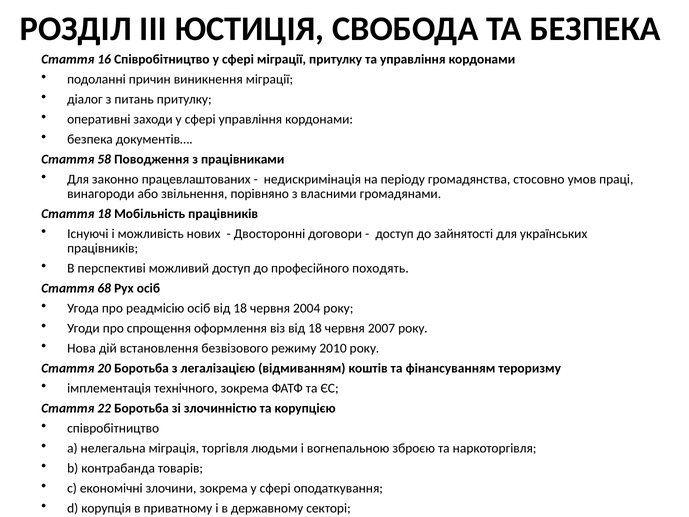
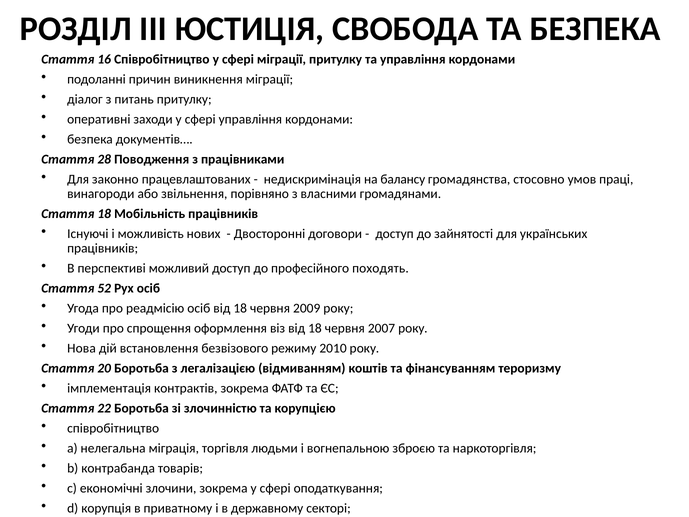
58: 58 -> 28
періоду: періоду -> балансу
68: 68 -> 52
2004: 2004 -> 2009
технічного: технічного -> контрактів
